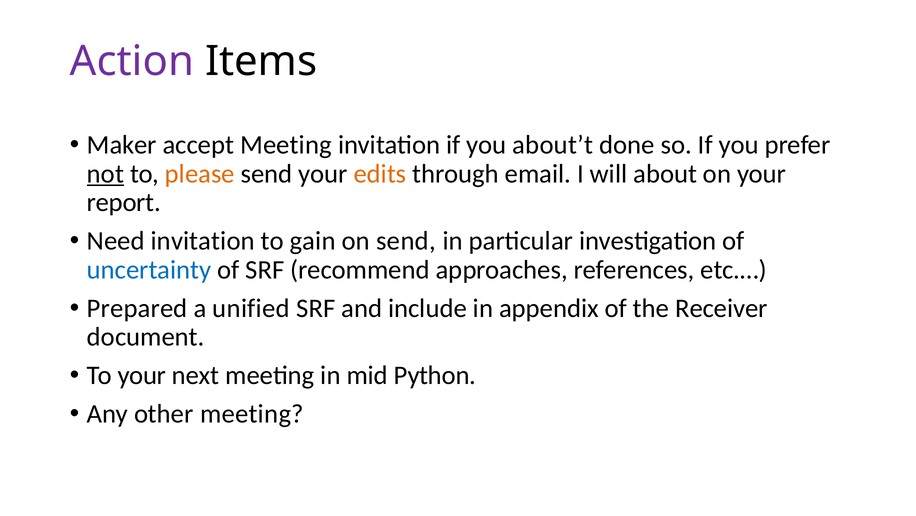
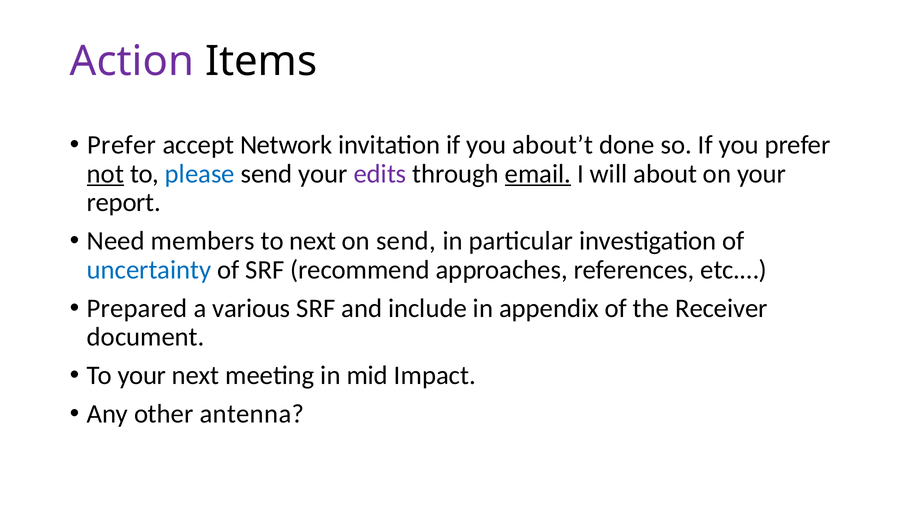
Maker at (122, 145): Maker -> Prefer
accept Meeting: Meeting -> Network
please colour: orange -> blue
edits colour: orange -> purple
email underline: none -> present
Need invitation: invitation -> members
to gain: gain -> next
unified: unified -> various
Python: Python -> Impact
other meeting: meeting -> antenna
